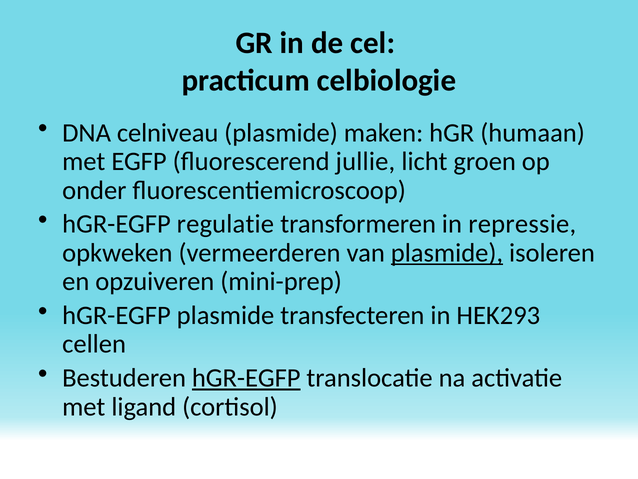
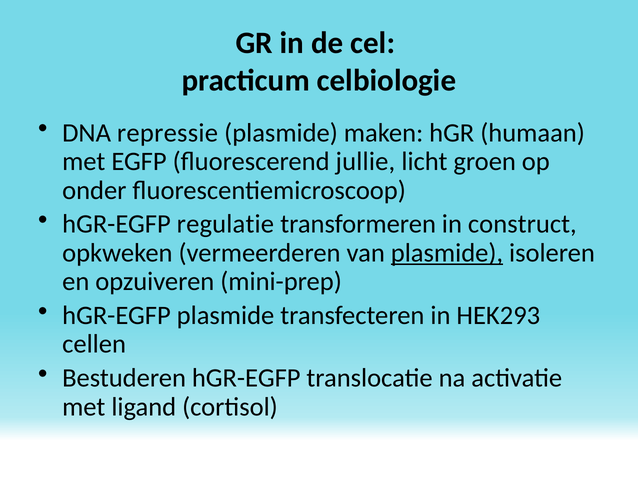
celniveau: celniveau -> repressie
repressie: repressie -> construct
hGR-EGFP at (246, 378) underline: present -> none
